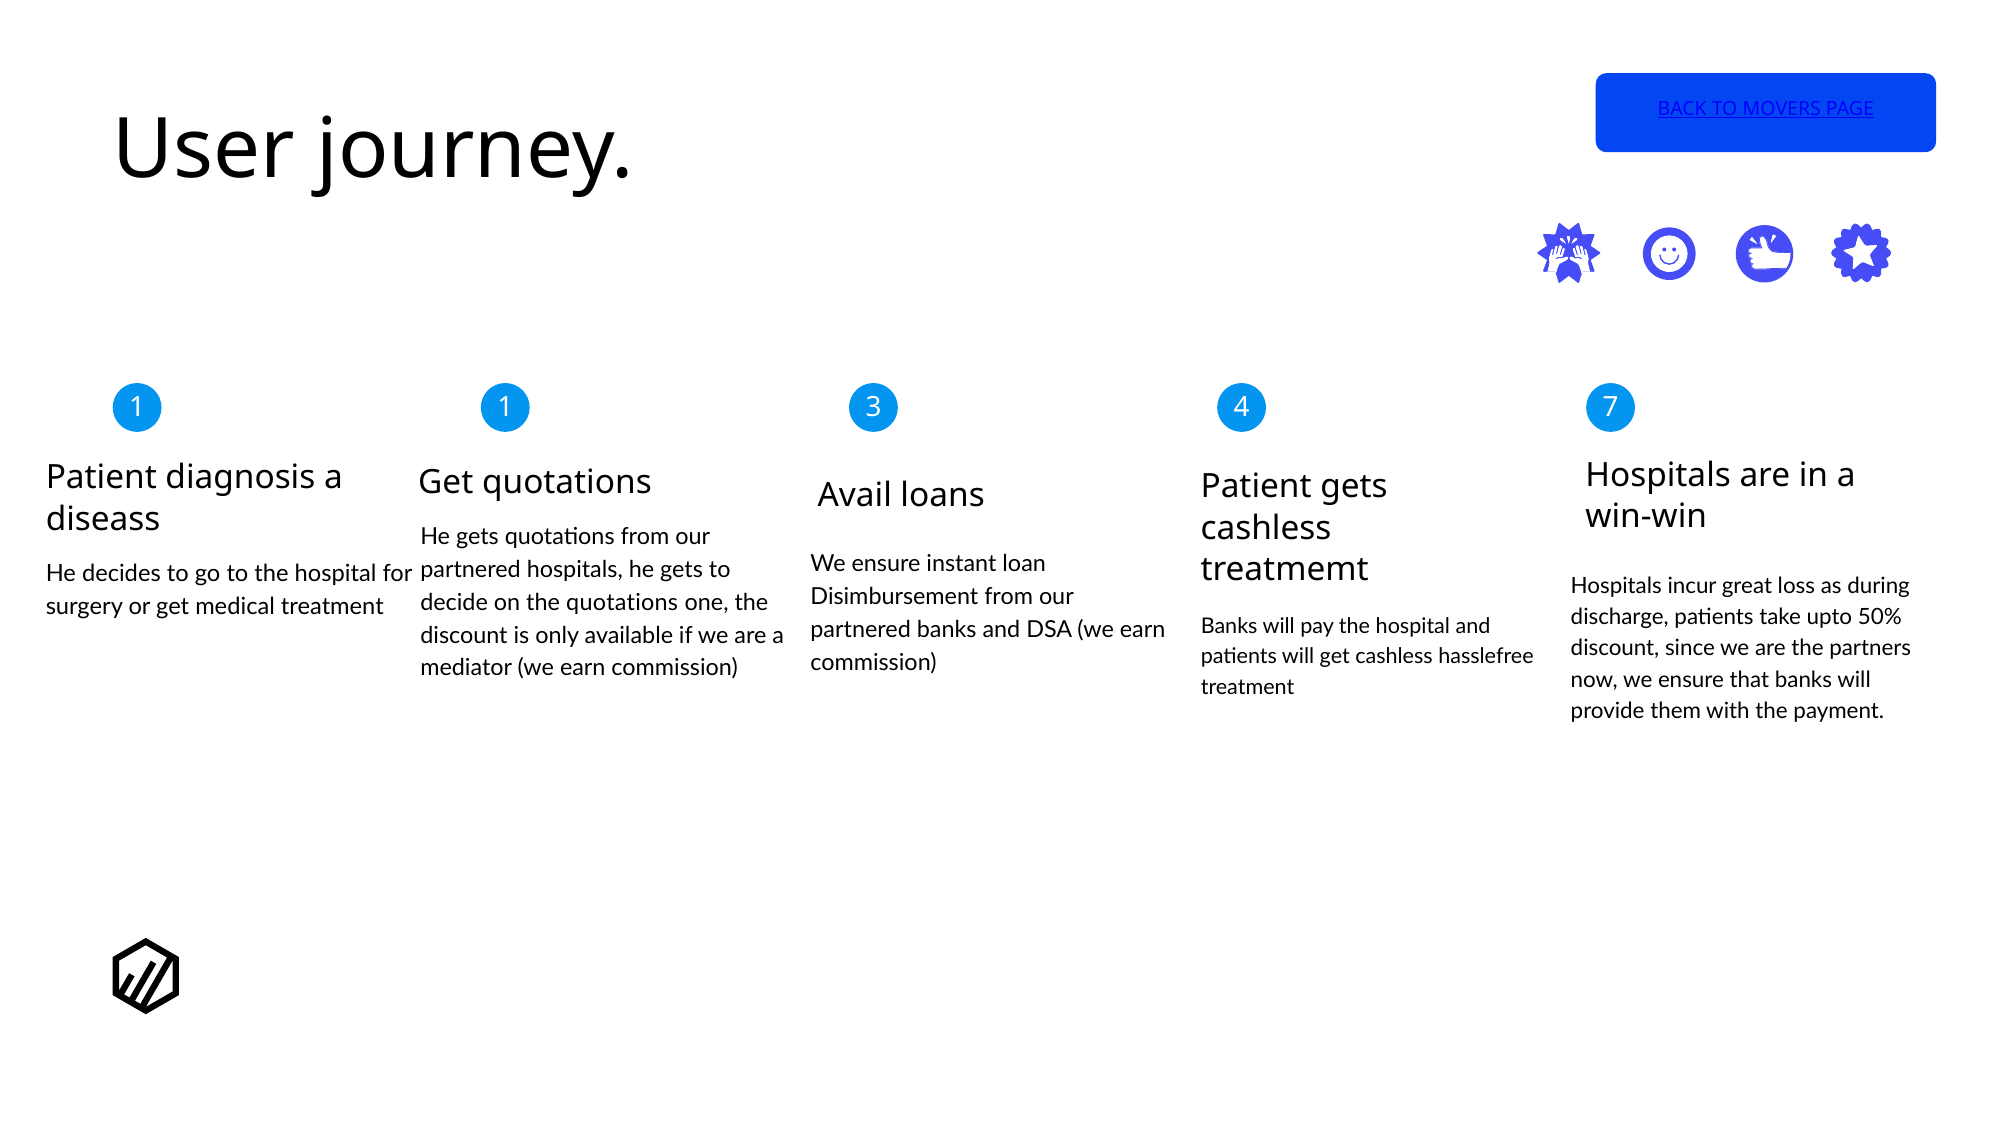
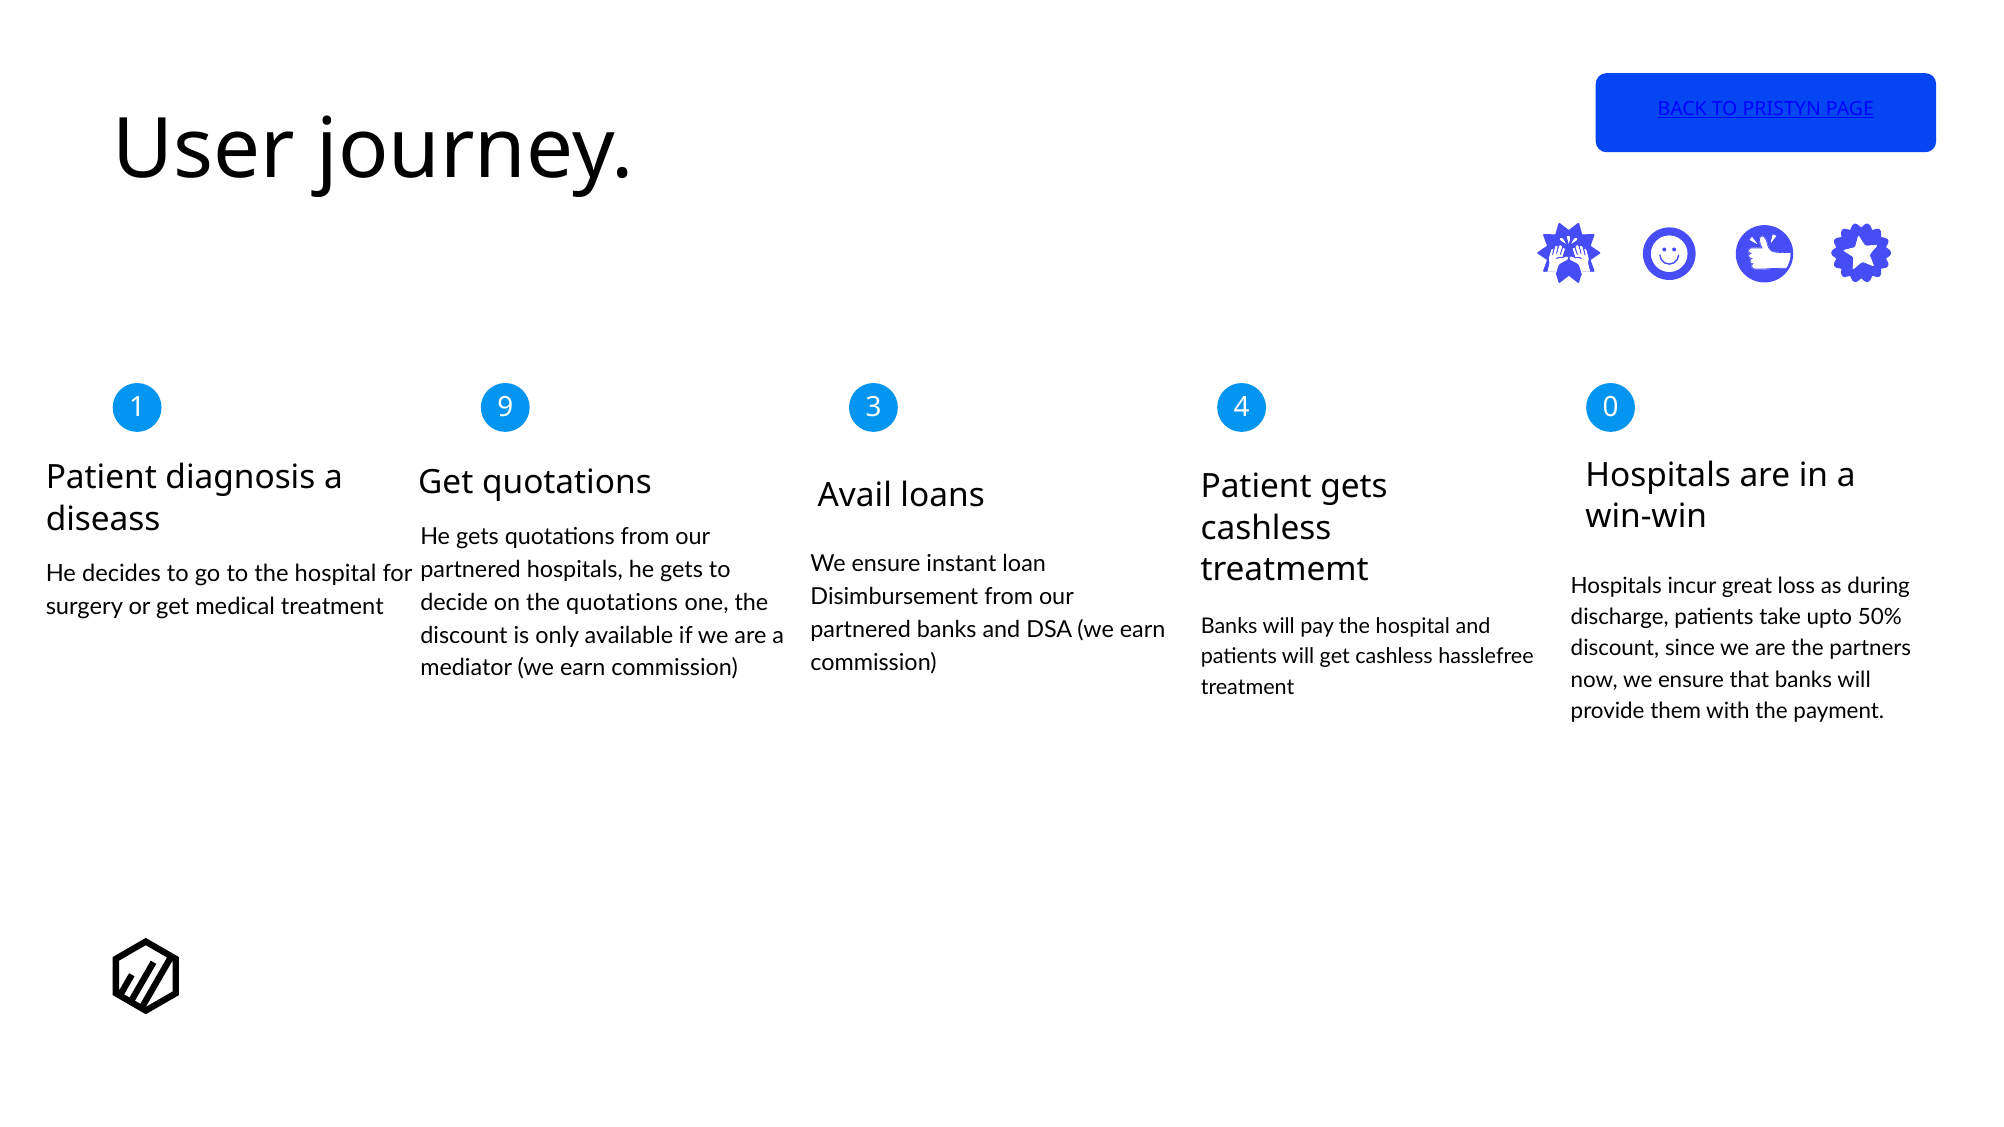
MOVERS: MOVERS -> PRISTYN
1 1: 1 -> 9
7: 7 -> 0
